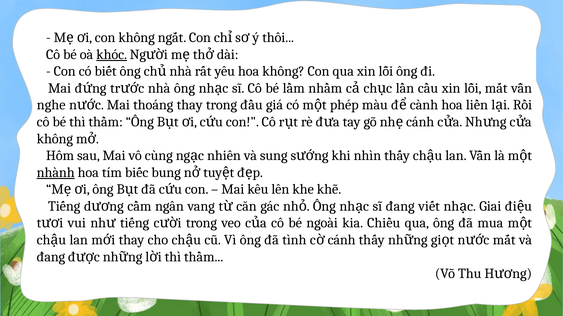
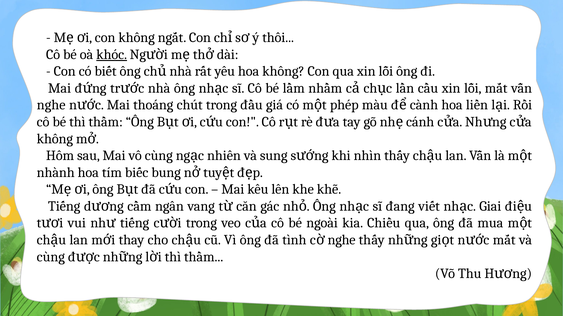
thoáng thay: thay -> chút
nhành underline: present -> none
cánh at (342, 240): cánh -> nghe
đang at (51, 257): đang -> cùng
